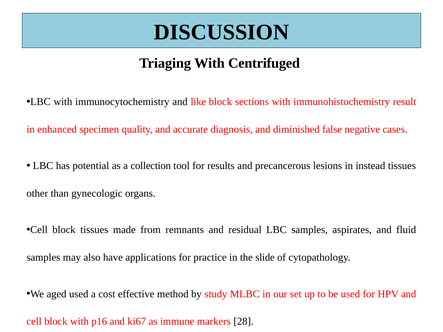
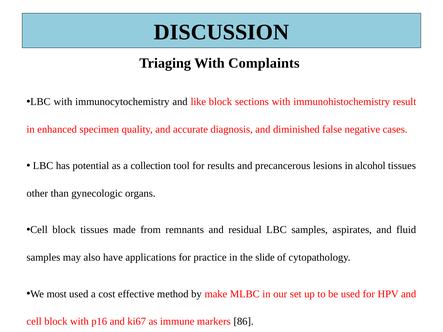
Centrifuged: Centrifuged -> Complaints
instead: instead -> alcohol
aged: aged -> most
study: study -> make
28: 28 -> 86
